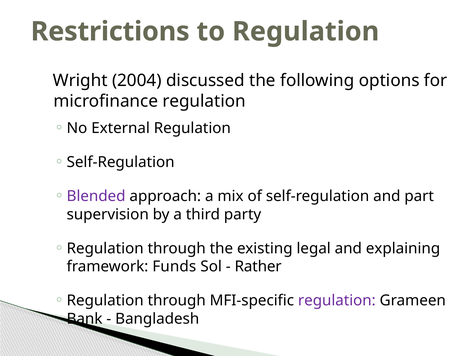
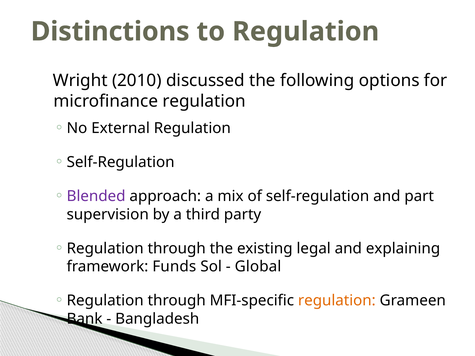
Restrictions: Restrictions -> Distinctions
2004: 2004 -> 2010
Rather: Rather -> Global
regulation at (337, 301) colour: purple -> orange
